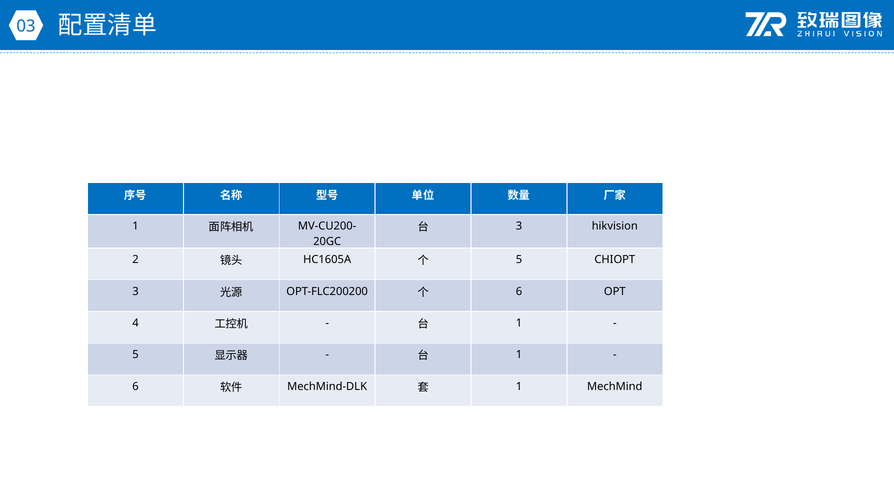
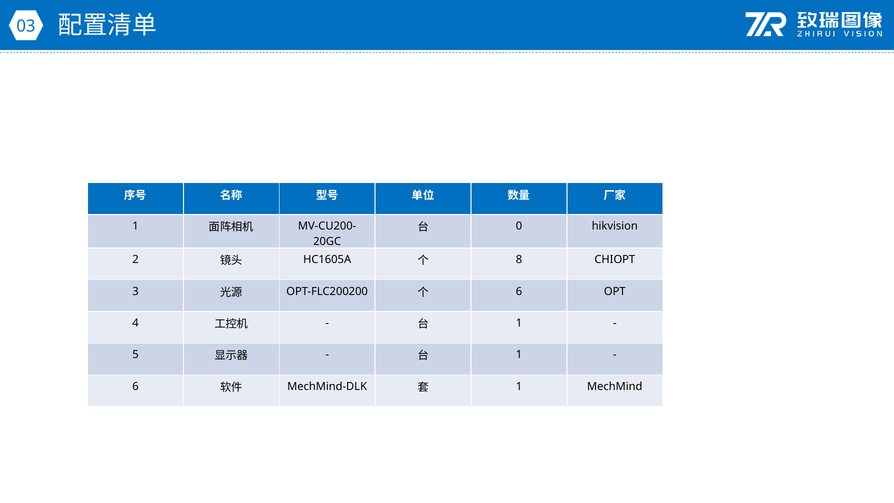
3 at (519, 226): 3 -> 0
5 at (519, 260): 5 -> 8
